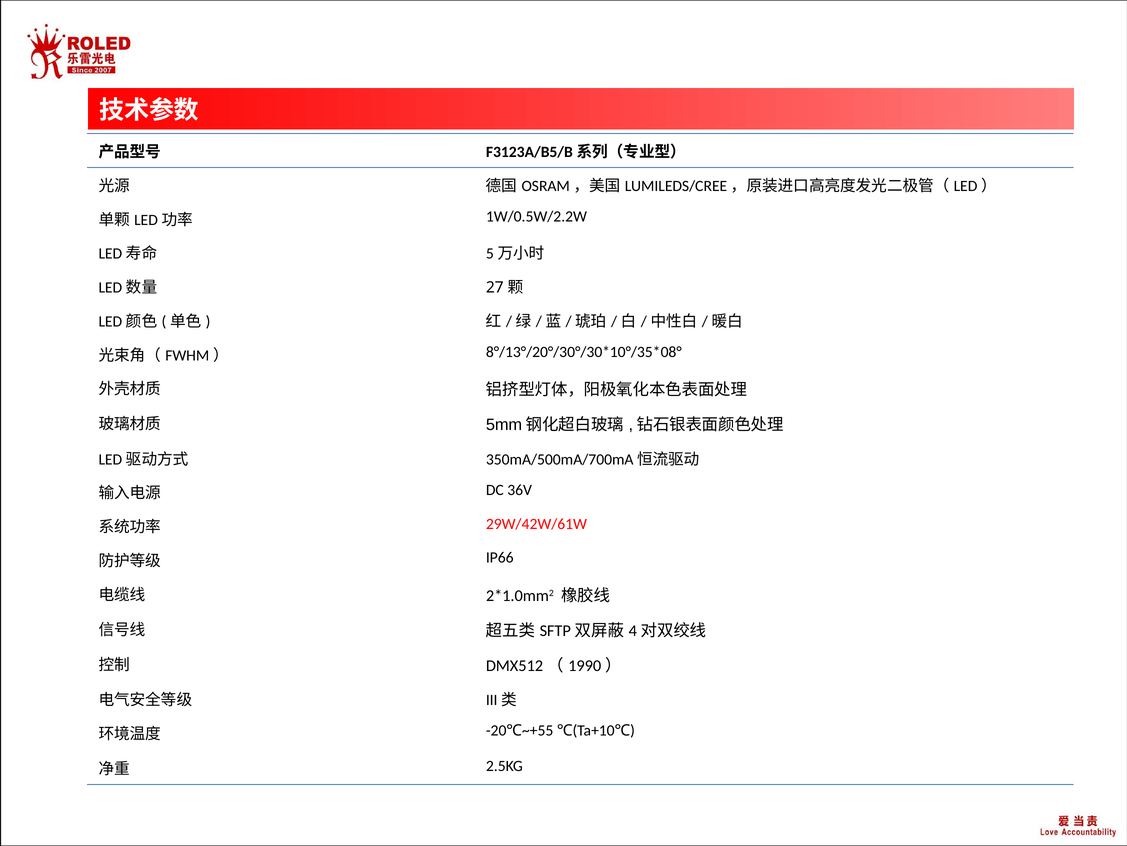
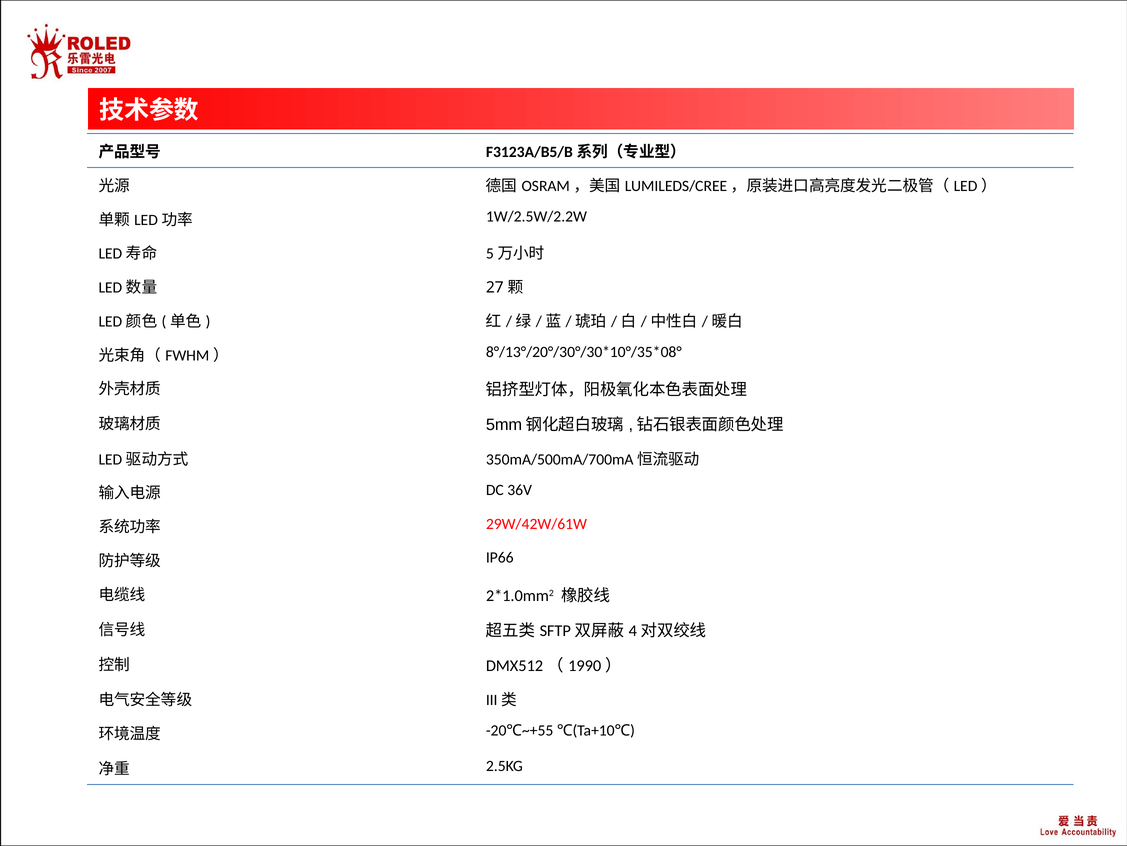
1W/0.5W/2.2W: 1W/0.5W/2.2W -> 1W/2.5W/2.2W
